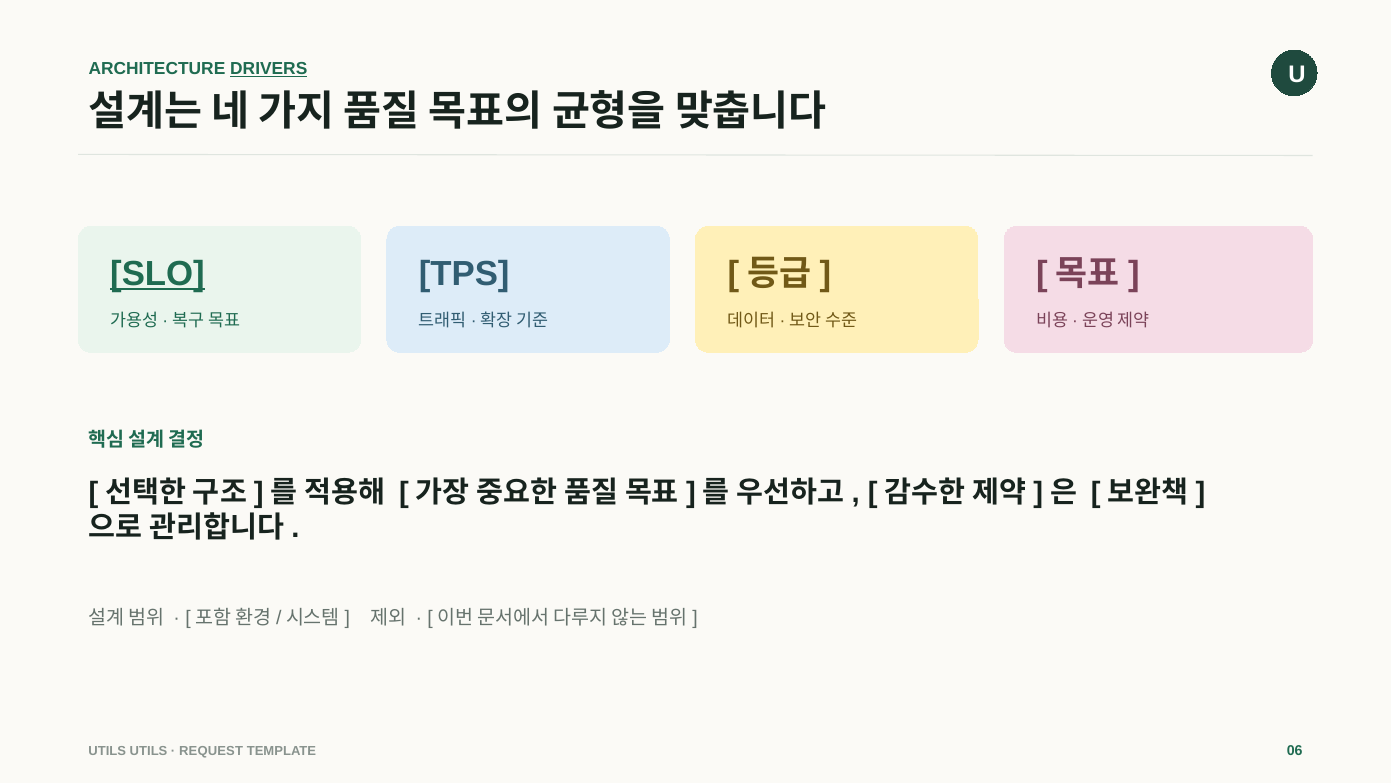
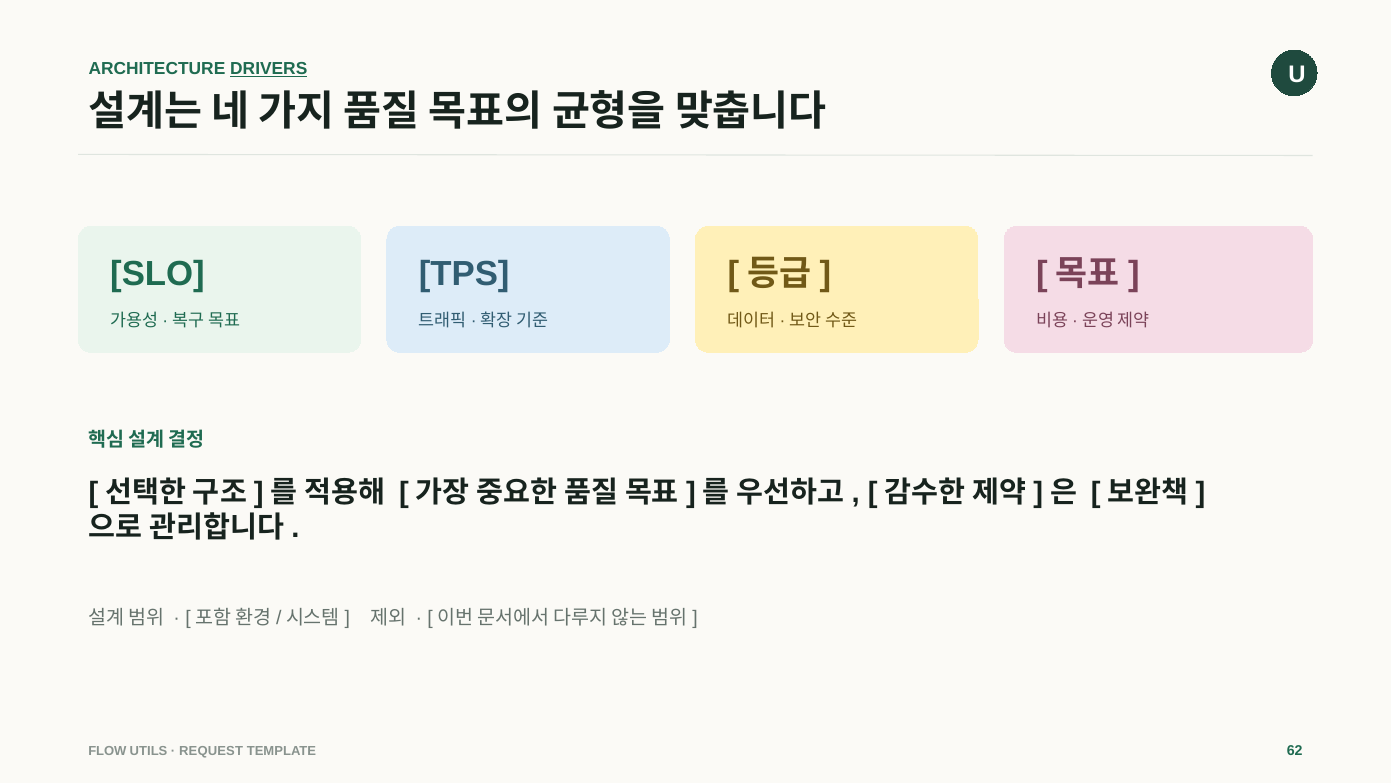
SLO underline: present -> none
UTILS at (107, 751): UTILS -> FLOW
06: 06 -> 62
